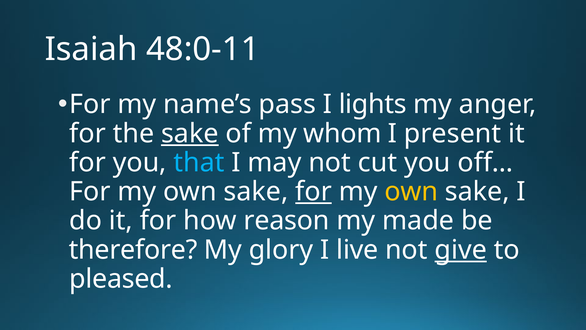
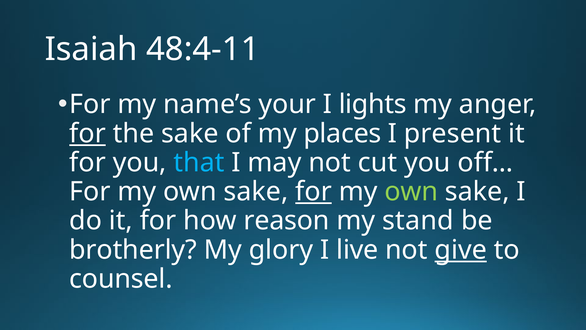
48:0-11: 48:0-11 -> 48:4-11
pass: pass -> your
for at (87, 133) underline: none -> present
sake at (190, 133) underline: present -> none
whom: whom -> places
own at (411, 191) colour: yellow -> light green
made: made -> stand
therefore: therefore -> brotherly
pleased: pleased -> counsel
